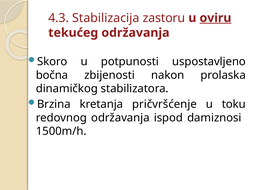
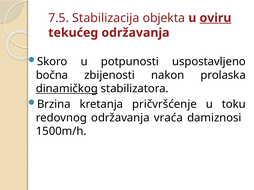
4.3: 4.3 -> 7.5
zastoru: zastoru -> objekta
dinamičkog underline: none -> present
ispod: ispod -> vraća
